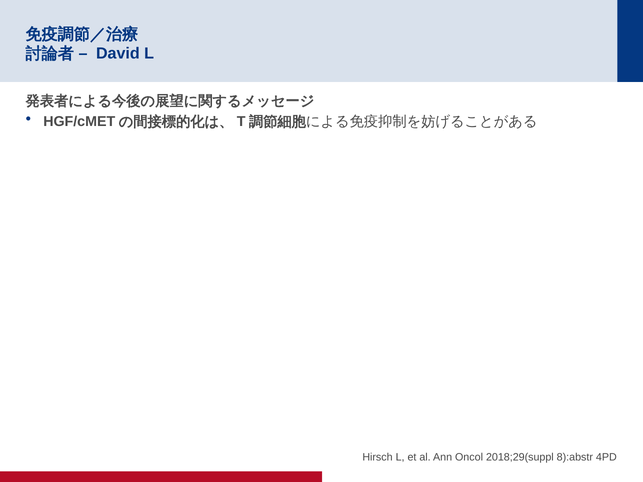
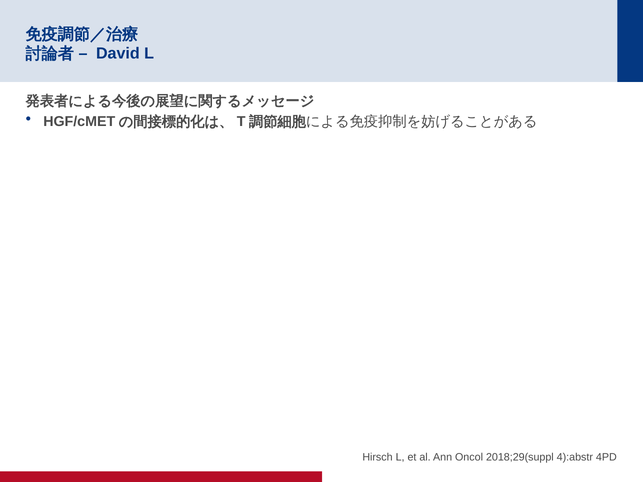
8):abstr: 8):abstr -> 4):abstr
